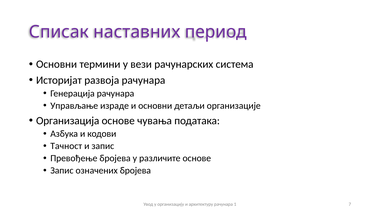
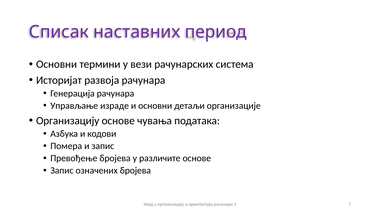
Организација at (68, 121): Организација -> Организацију
Тачност: Тачност -> Помера
